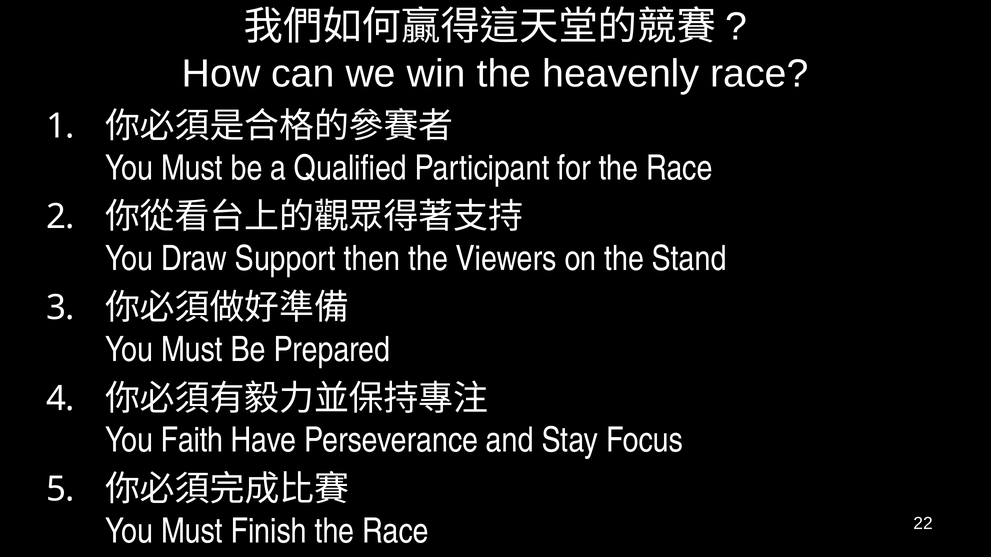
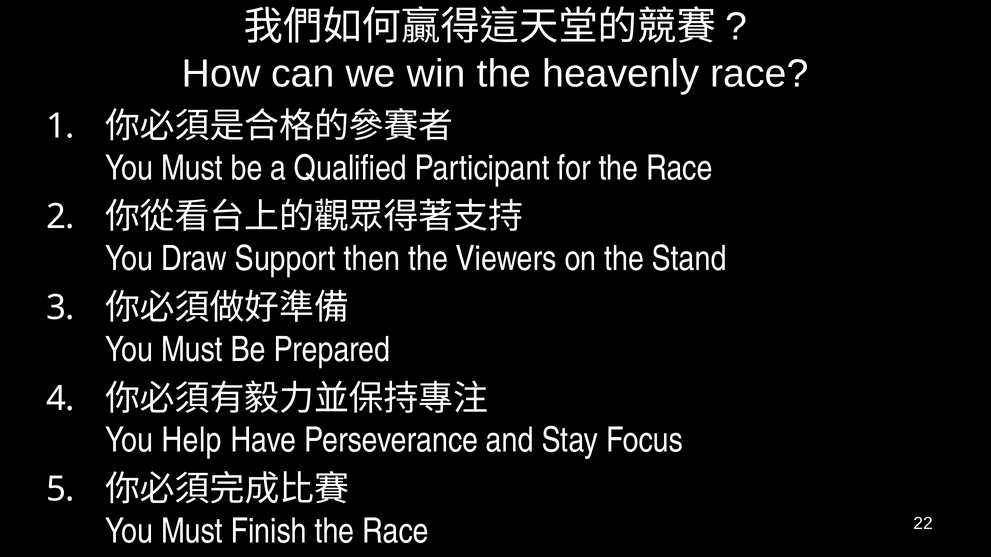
Faith: Faith -> Help
